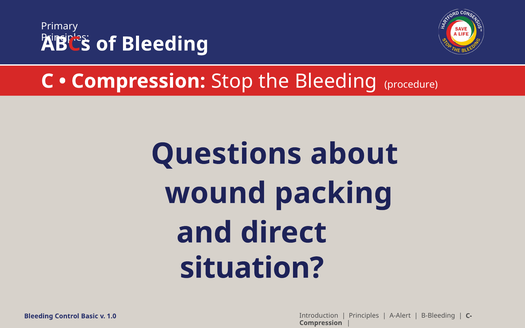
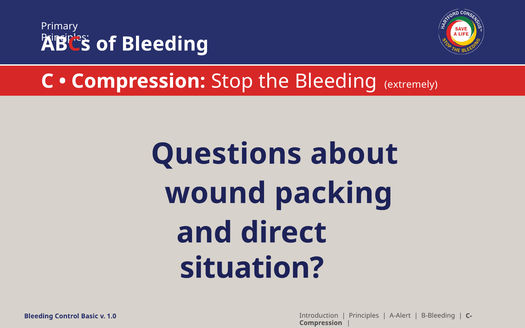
procedure: procedure -> extremely
